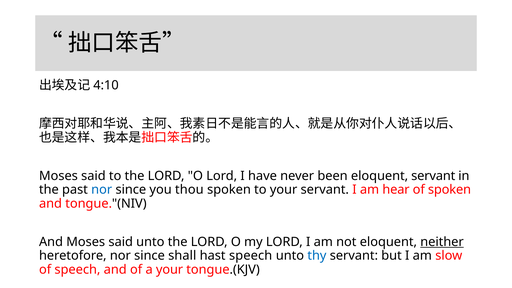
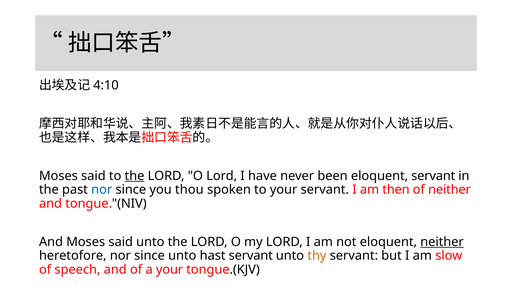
the at (135, 176) underline: none -> present
hear: hear -> then
of spoken: spoken -> neither
since shall: shall -> unto
hast speech: speech -> servant
thy colour: blue -> orange
